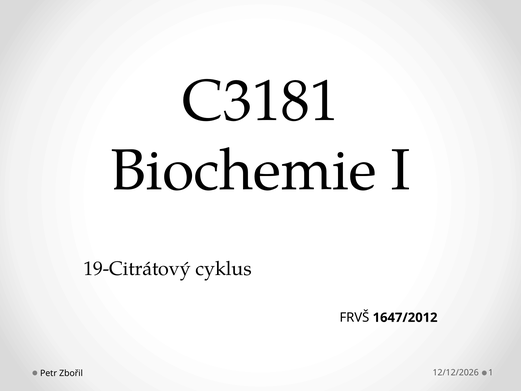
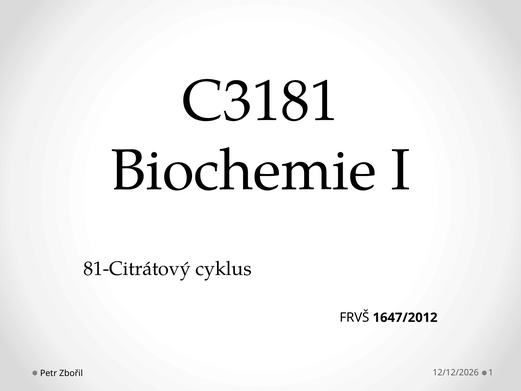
19-Citrátový: 19-Citrátový -> 81-Citrátový
